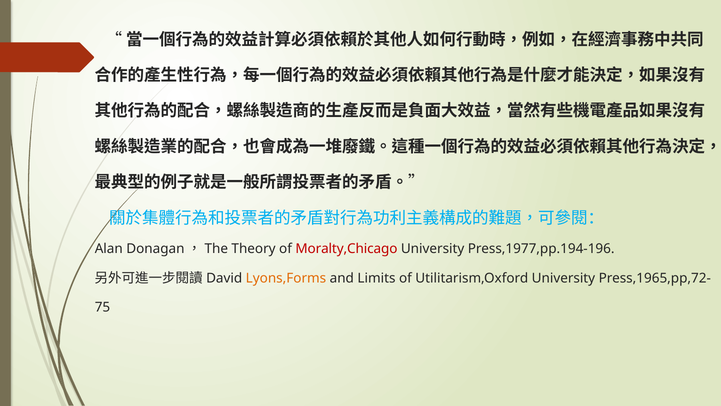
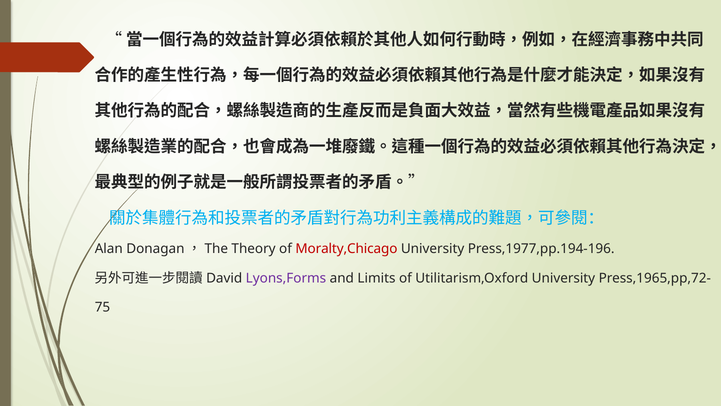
Lyons,Forms colour: orange -> purple
